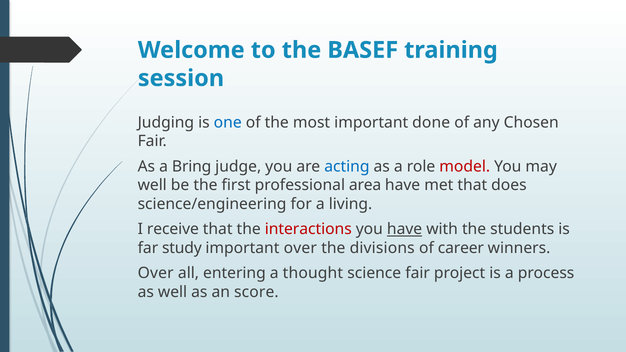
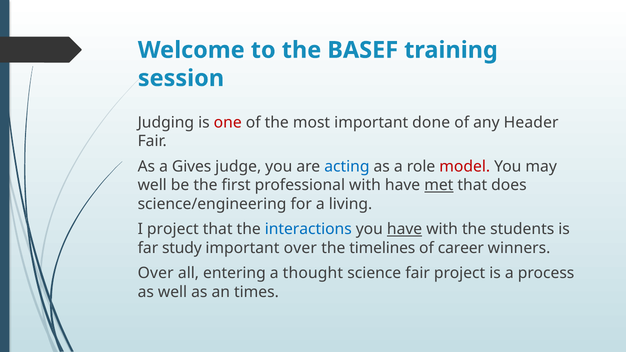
one colour: blue -> red
Chosen: Chosen -> Header
Bring: Bring -> Gives
professional area: area -> with
met underline: none -> present
I receive: receive -> project
interactions colour: red -> blue
divisions: divisions -> timelines
score: score -> times
